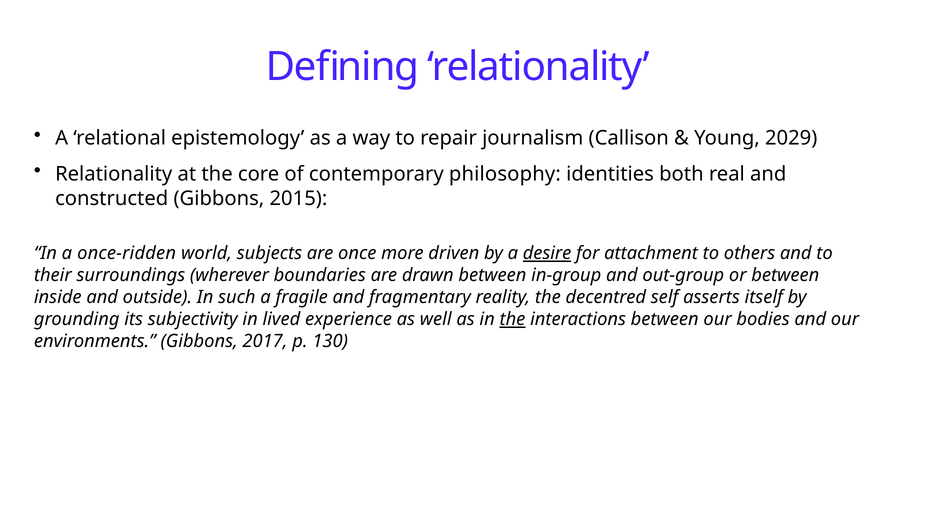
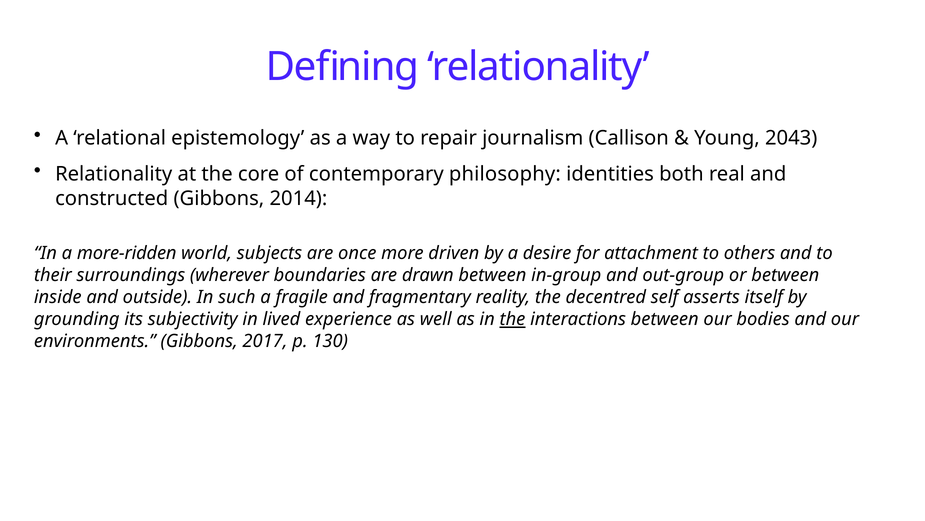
2029: 2029 -> 2043
2015: 2015 -> 2014
once-ridden: once-ridden -> more-ridden
desire underline: present -> none
